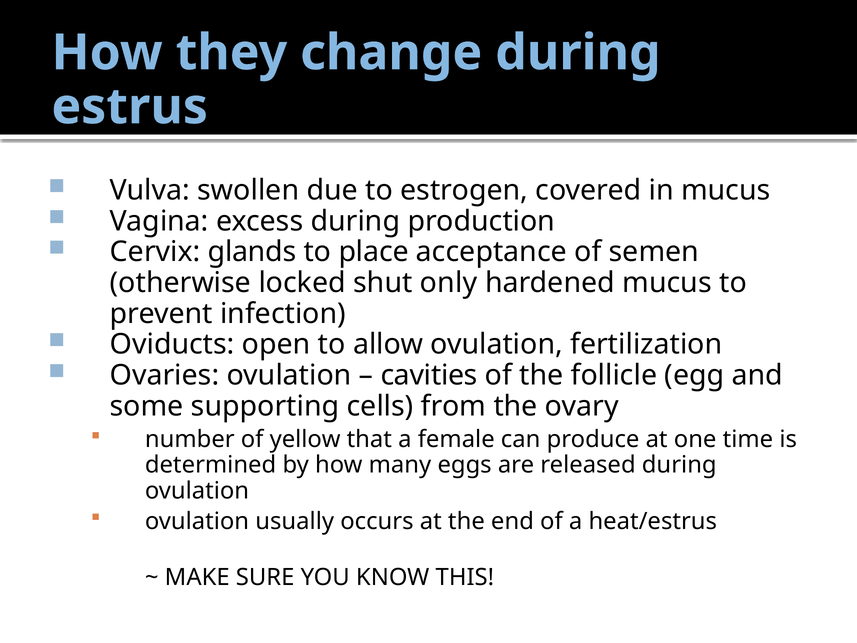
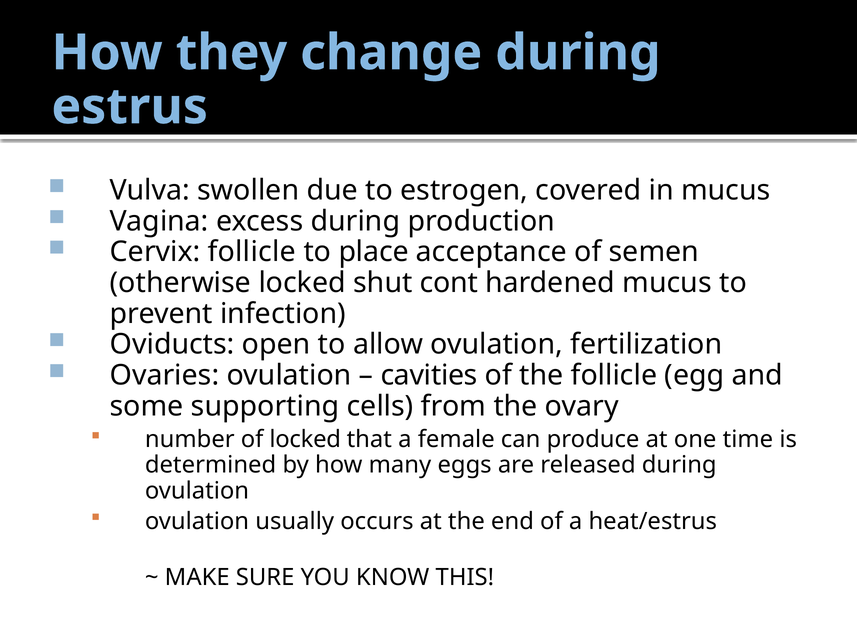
Cervix glands: glands -> follicle
only: only -> cont
of yellow: yellow -> locked
